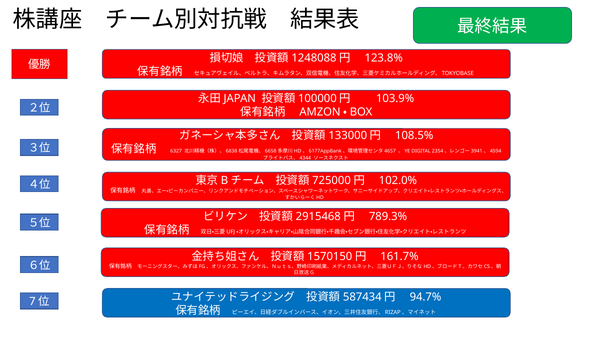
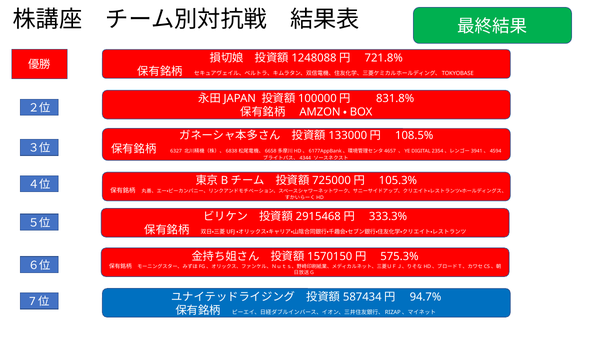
123.8%: 123.8% -> 721.8%
103.9%: 103.9% -> 831.8%
102.0%: 102.0% -> 105.3%
789.3%: 789.3% -> 333.3%
161.7%: 161.7% -> 575.3%
